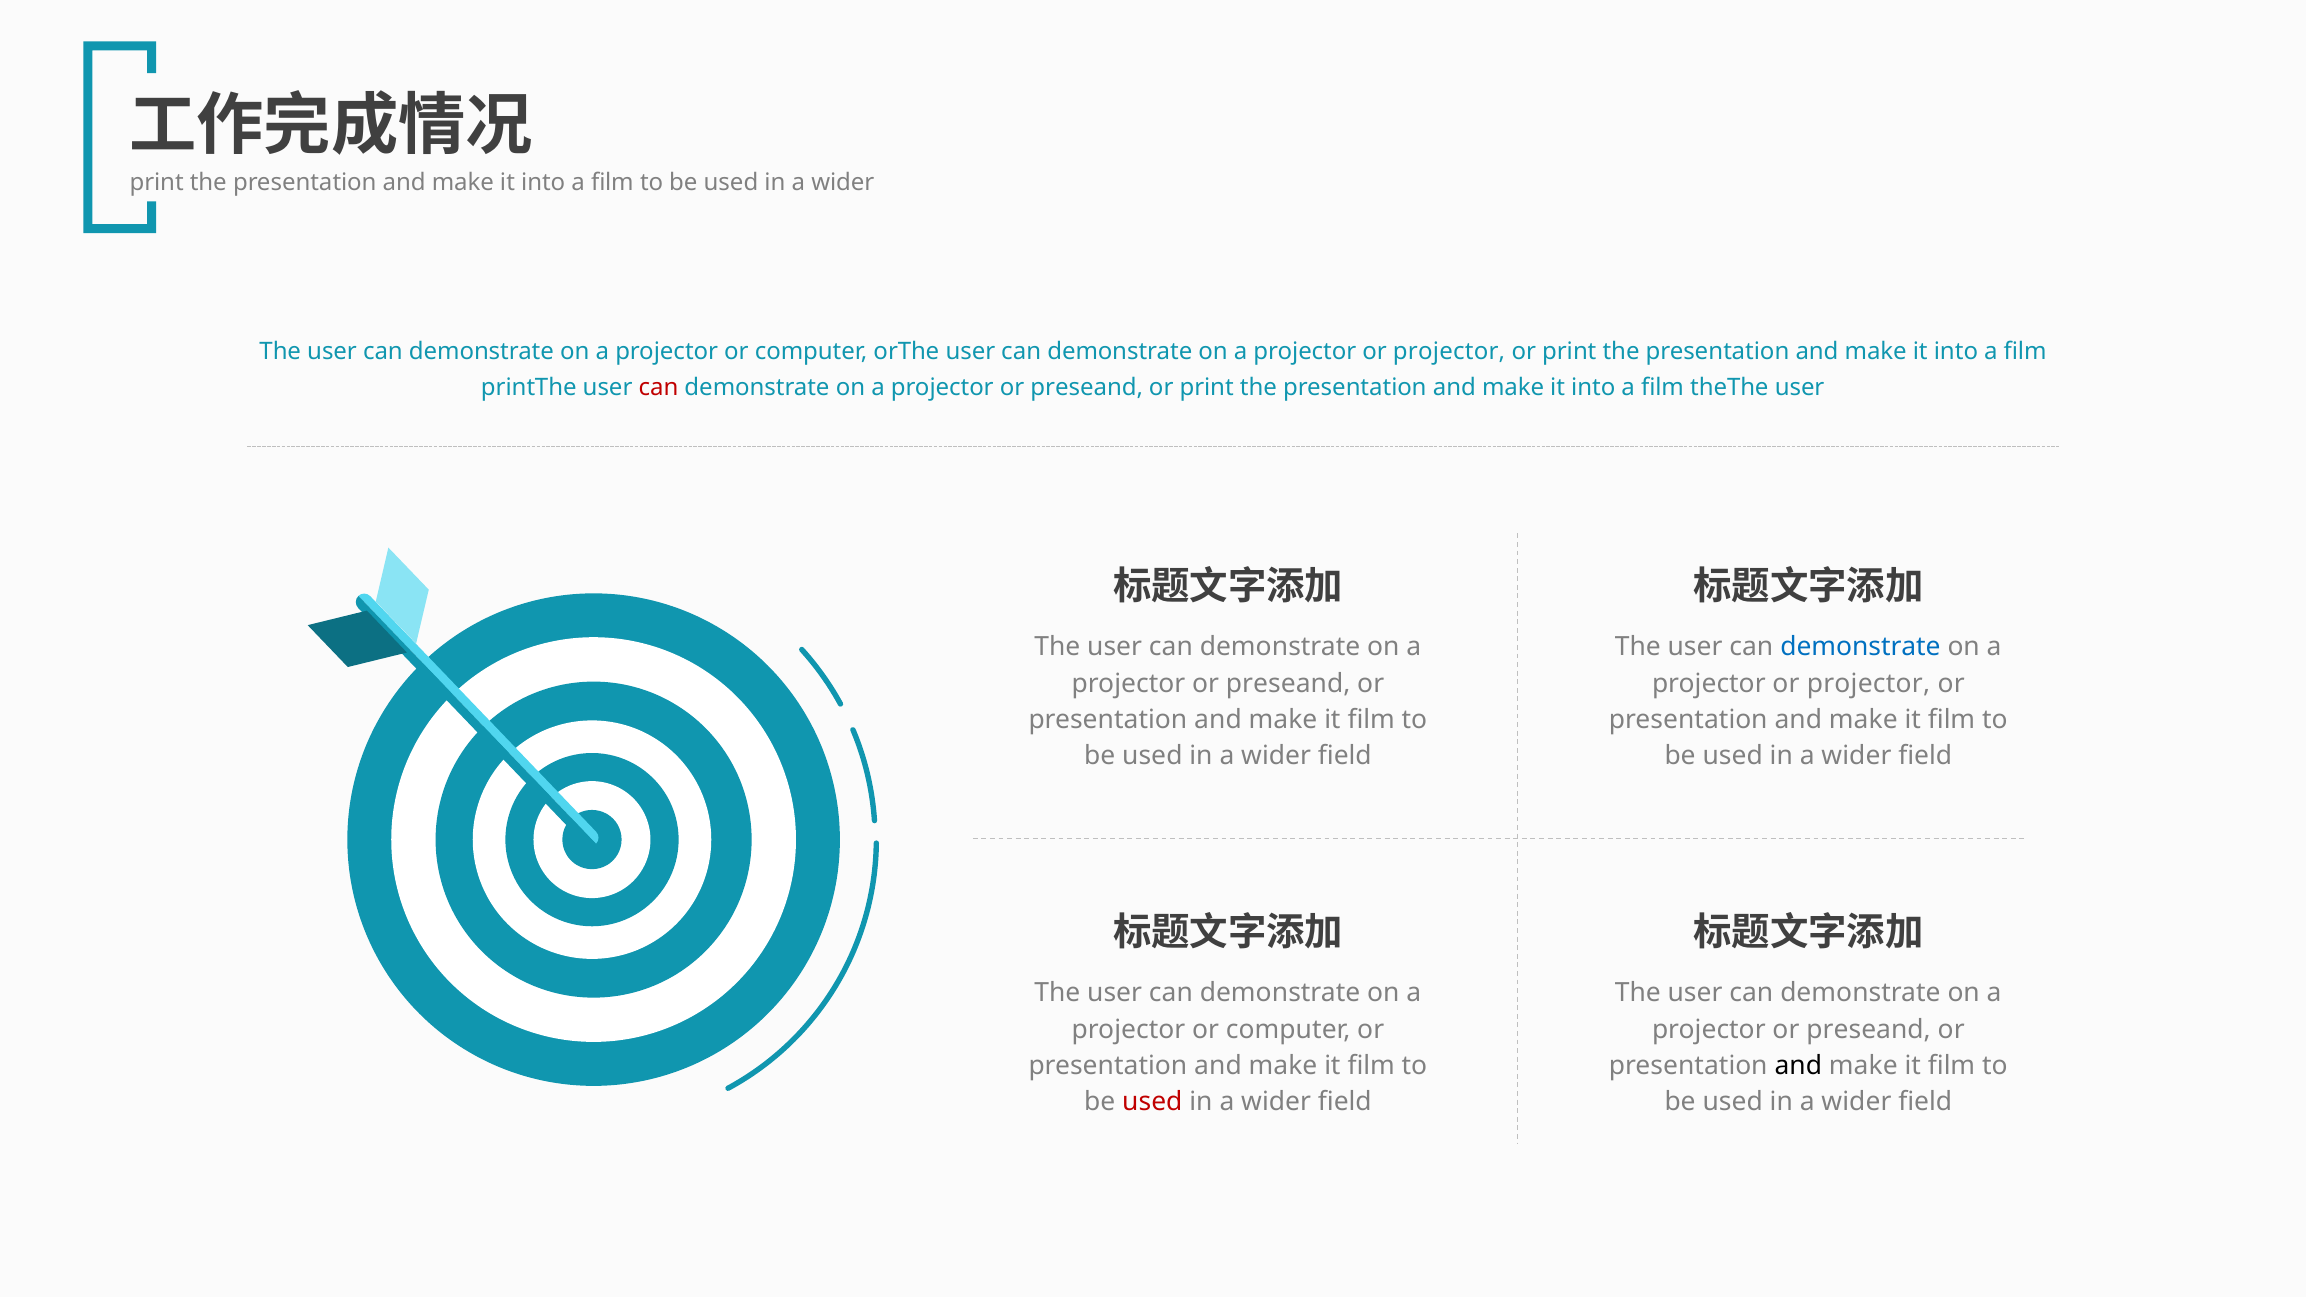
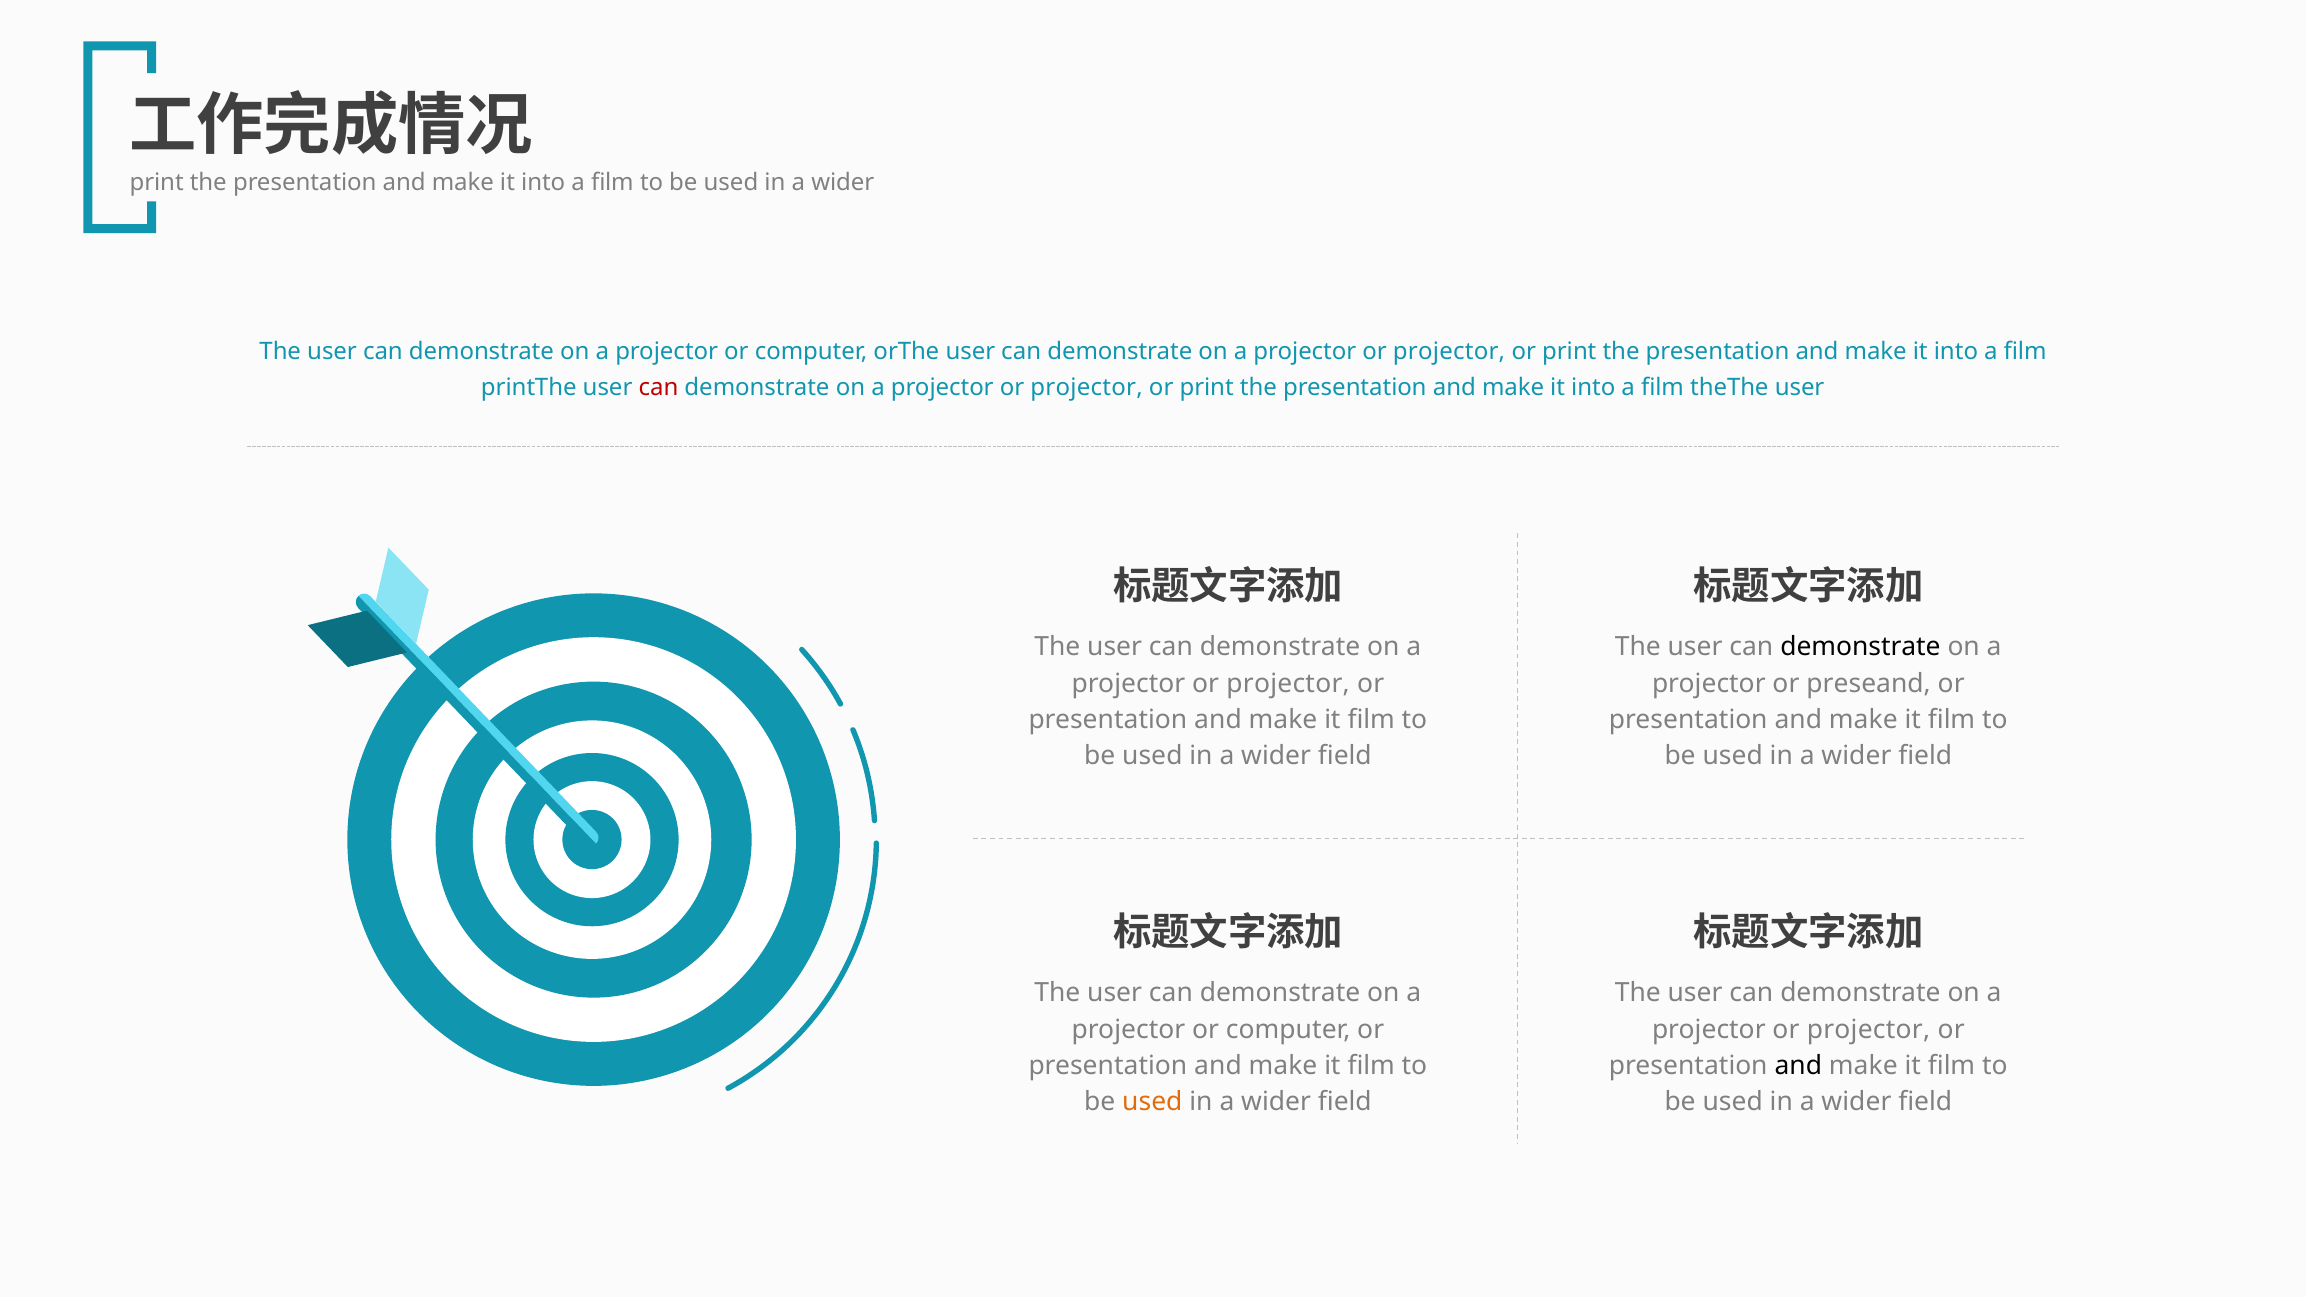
preseand at (1087, 388): preseand -> projector
demonstrate at (1860, 647) colour: blue -> black
preseand at (1288, 683): preseand -> projector
projector at (1868, 683): projector -> preseand
preseand at (1869, 1029): preseand -> projector
used at (1152, 1102) colour: red -> orange
